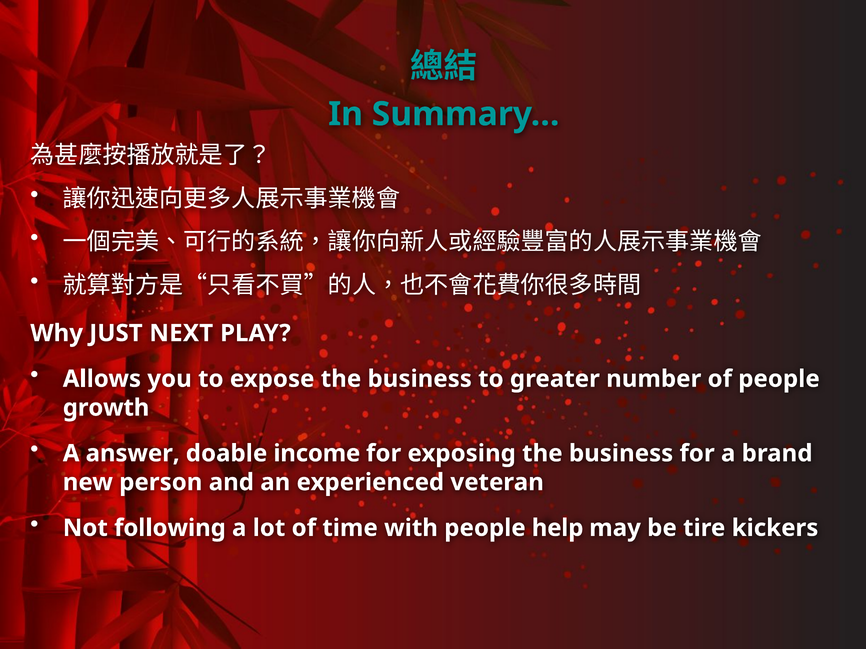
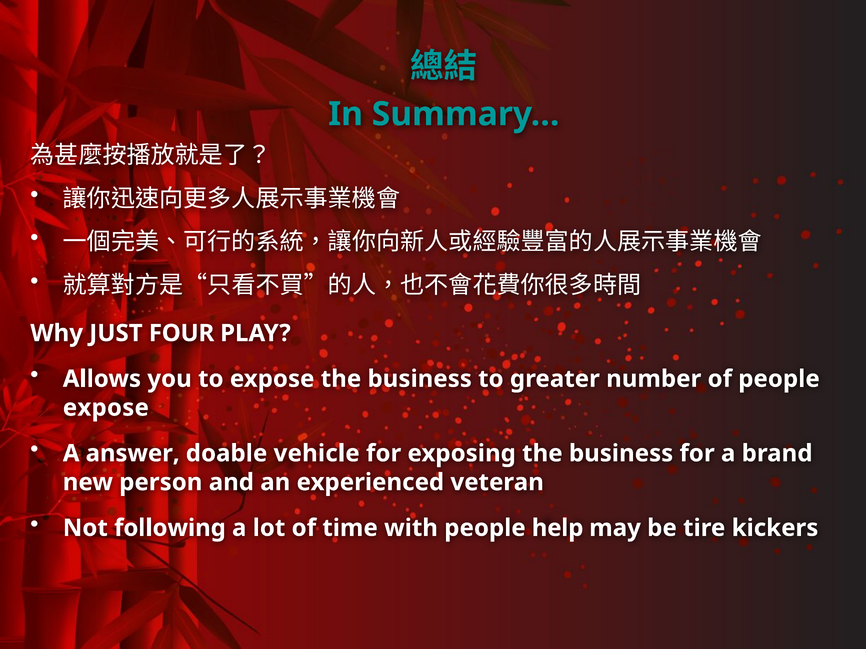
NEXT: NEXT -> FOUR
growth at (106, 408): growth -> expose
income: income -> vehicle
